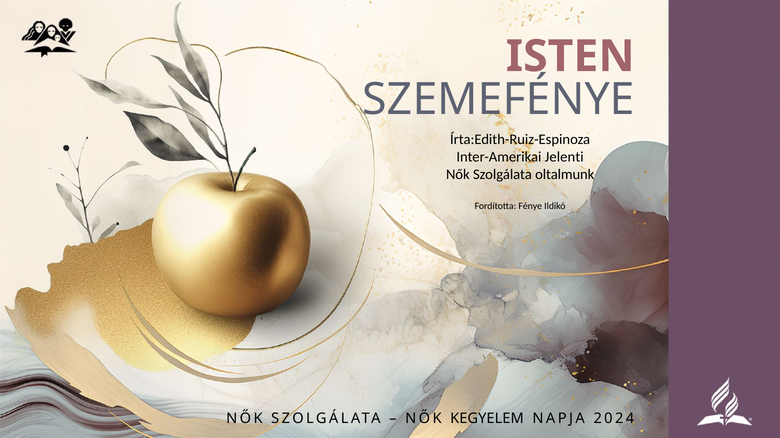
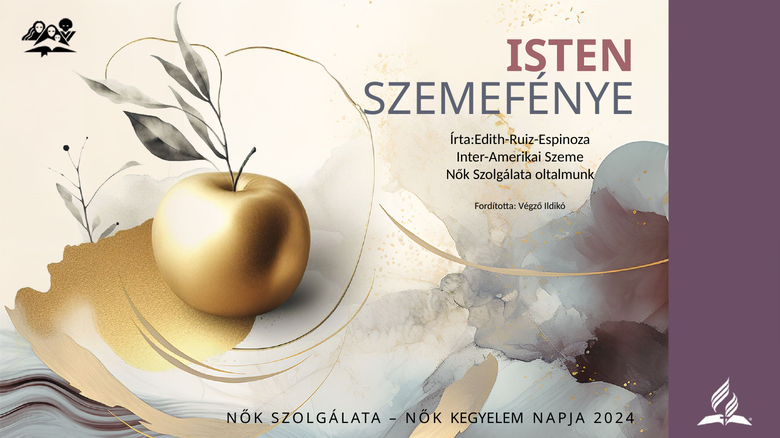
Jelenti: Jelenti -> Szeme
Fénye: Fénye -> Végző
